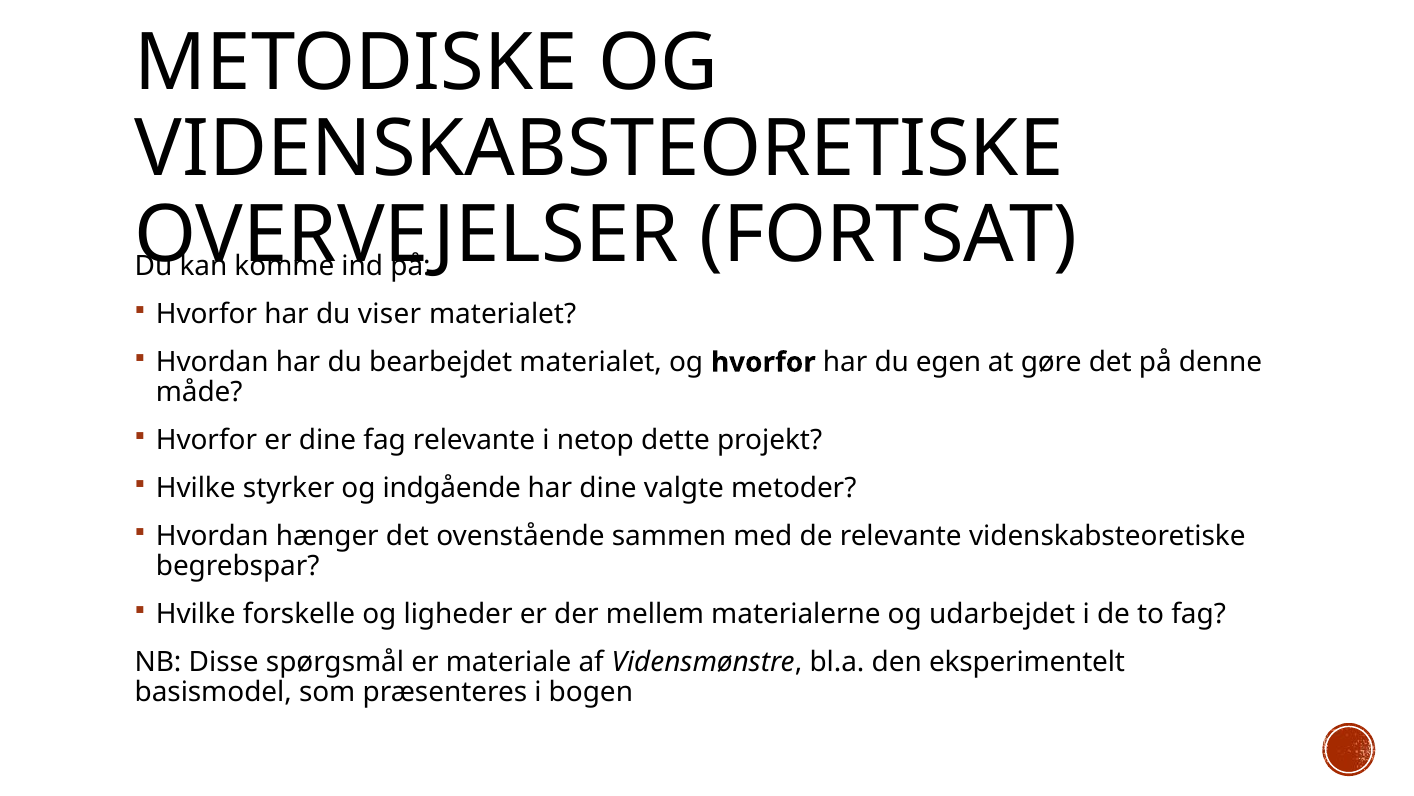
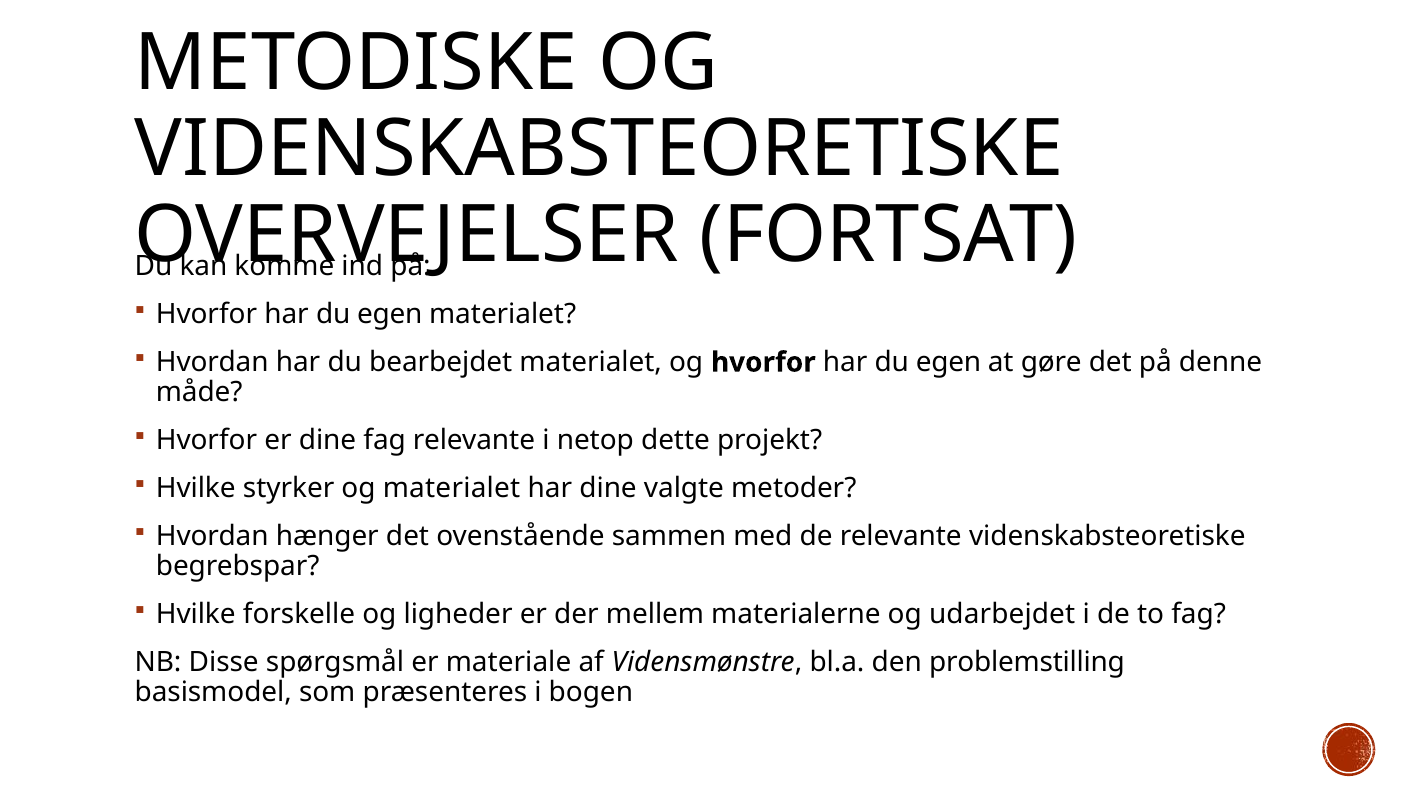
viser at (390, 314): viser -> egen
og indgående: indgående -> materialet
eksperimentelt: eksperimentelt -> problemstilling
